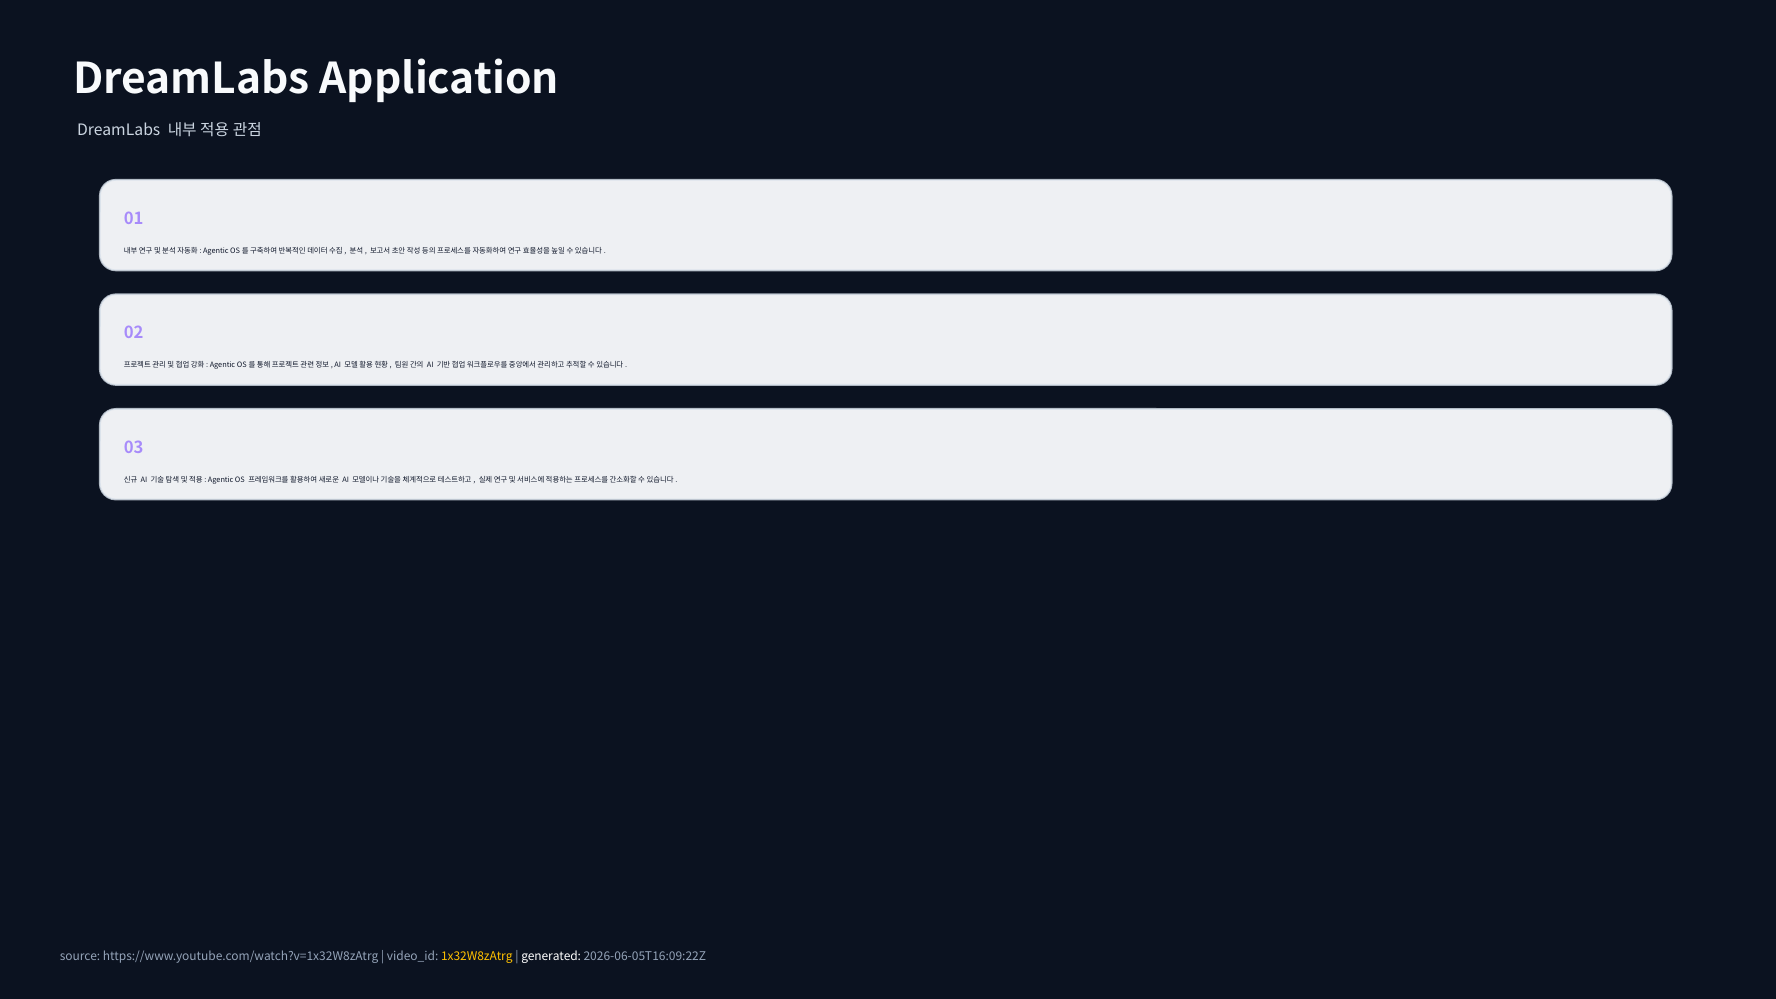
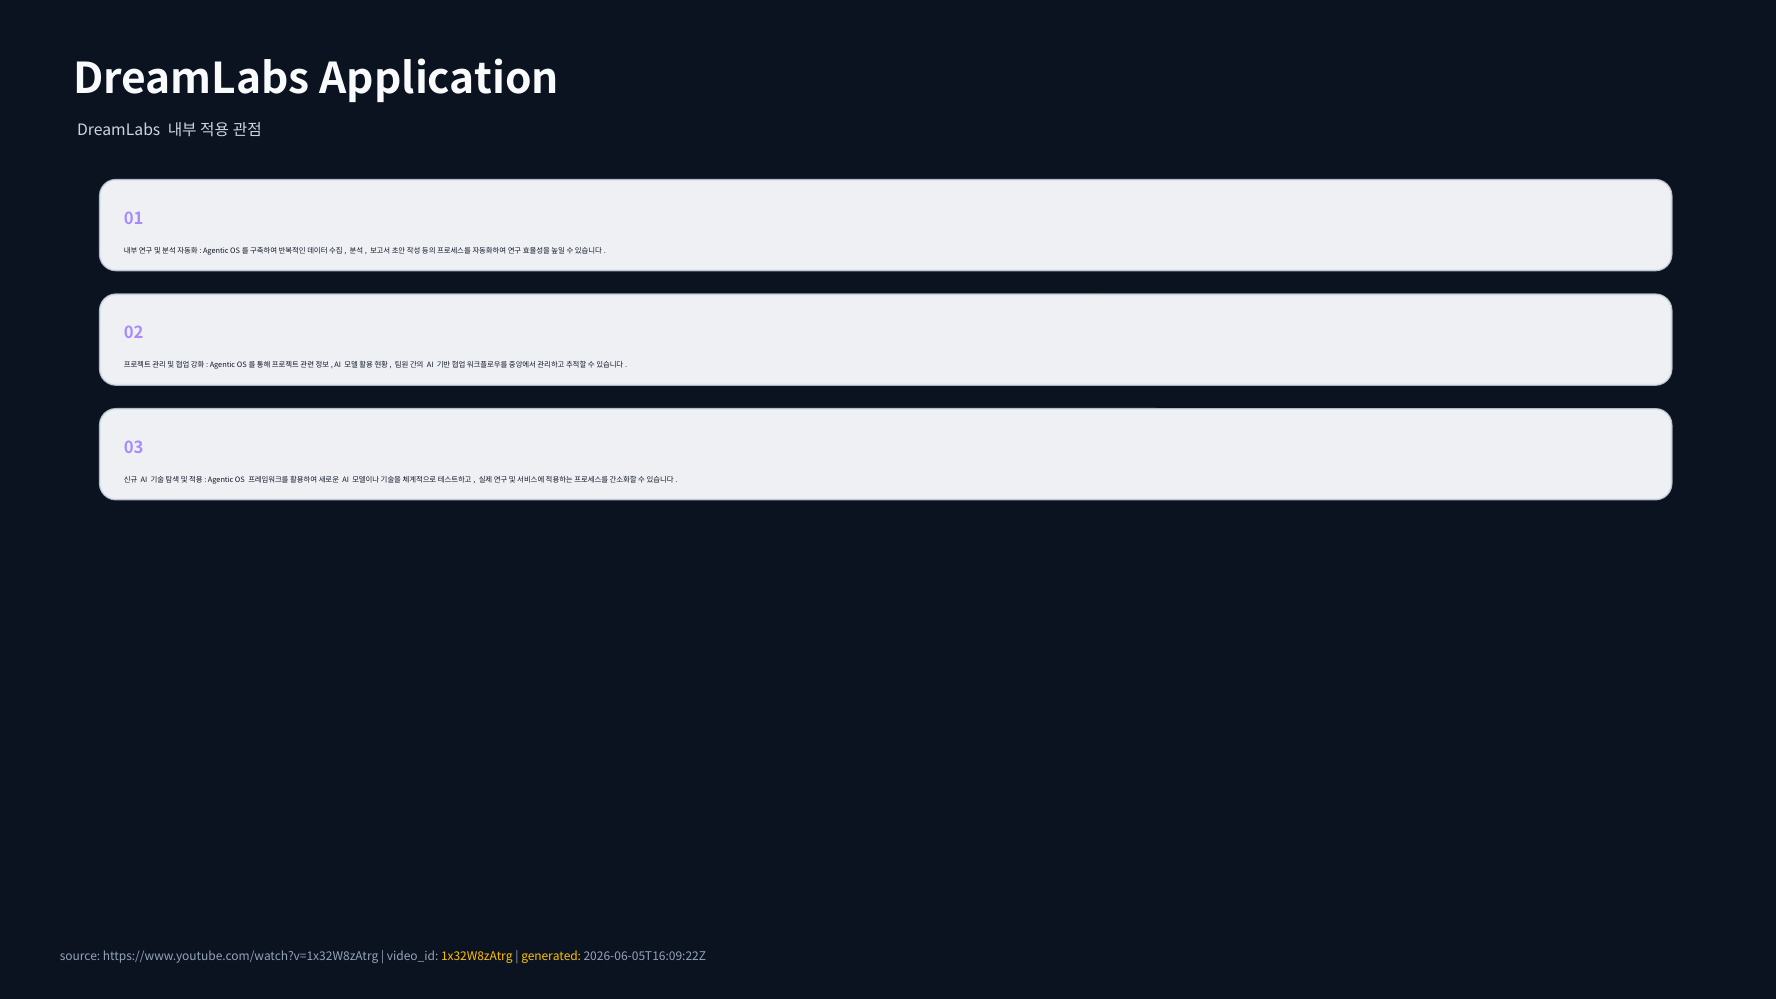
generated colour: white -> yellow
